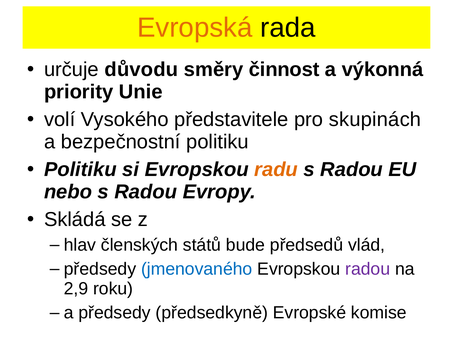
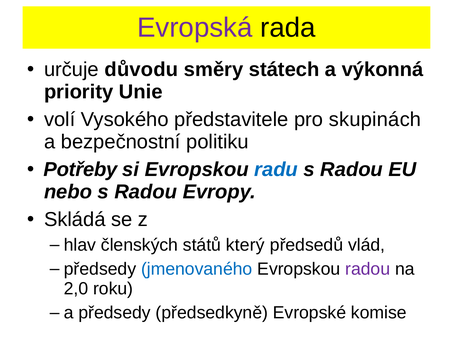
Evropská colour: orange -> purple
činnost: činnost -> státech
Politiku at (80, 169): Politiku -> Potřeby
radu colour: orange -> blue
bude: bude -> který
2,9: 2,9 -> 2,0
